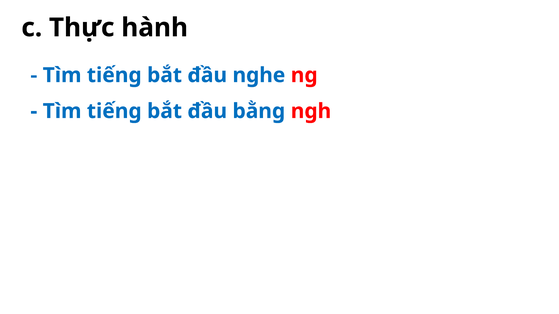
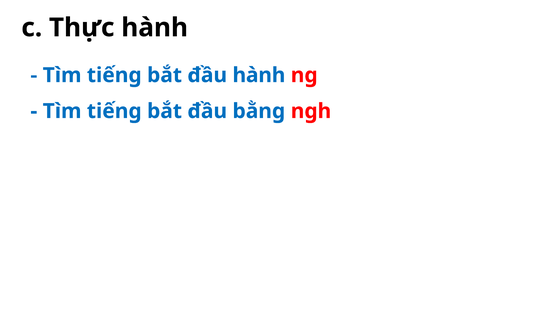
đầu nghe: nghe -> hành
